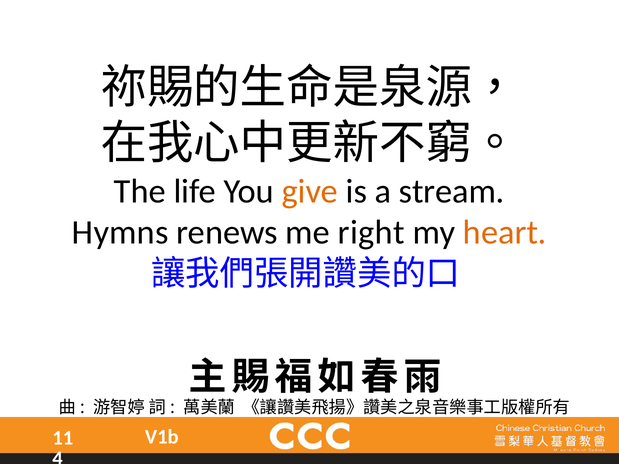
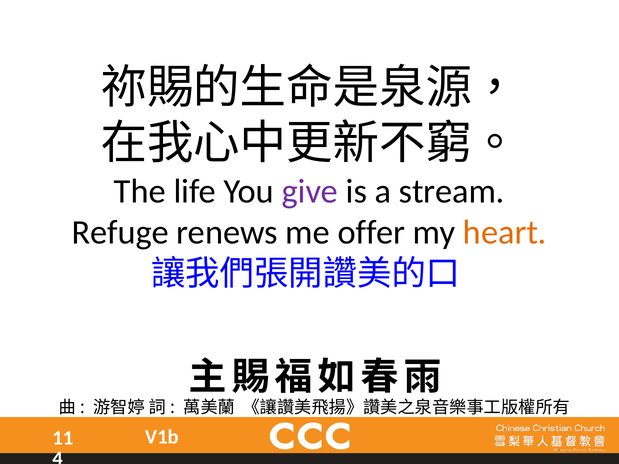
give colour: orange -> purple
Hymns: Hymns -> Refuge
right: right -> offer
